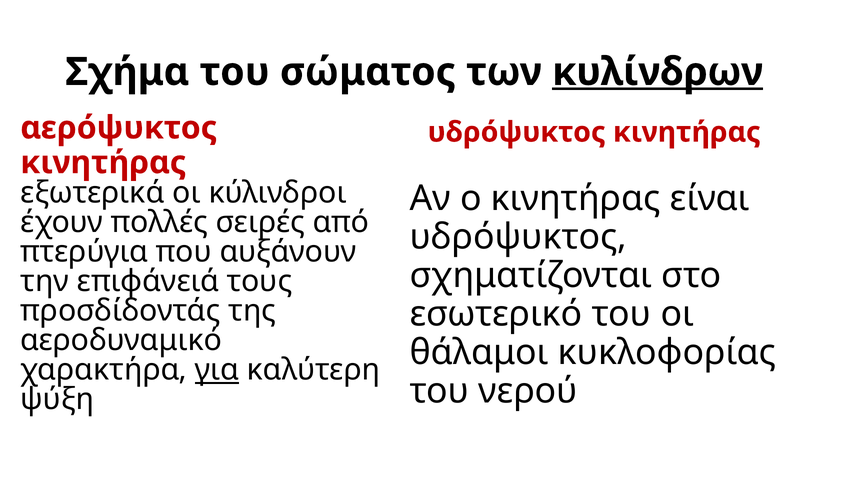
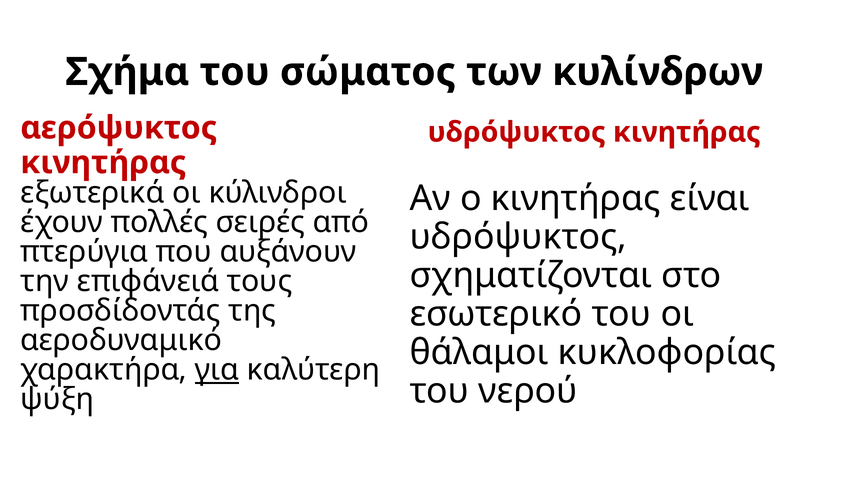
κυλίνδρων underline: present -> none
